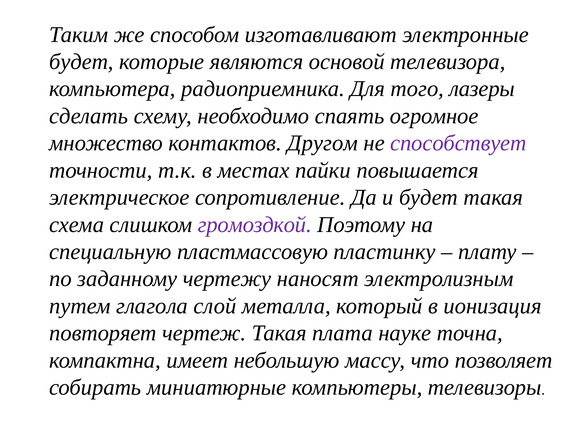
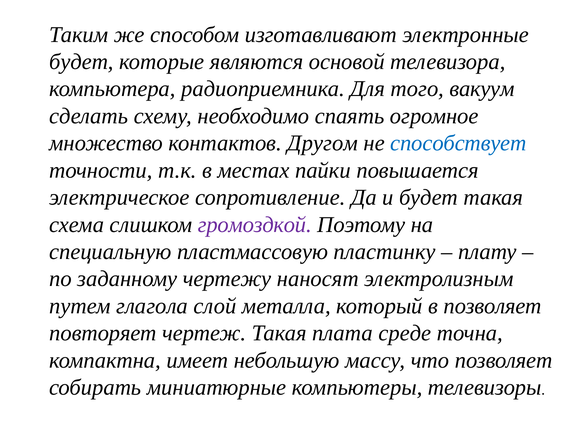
лазеры: лазеры -> вакуум
способствует colour: purple -> blue
в ионизация: ионизация -> позволяет
науке: науке -> среде
